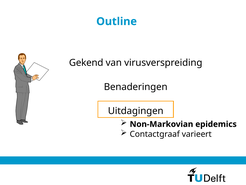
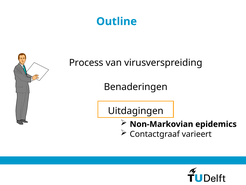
Gekend: Gekend -> Process
